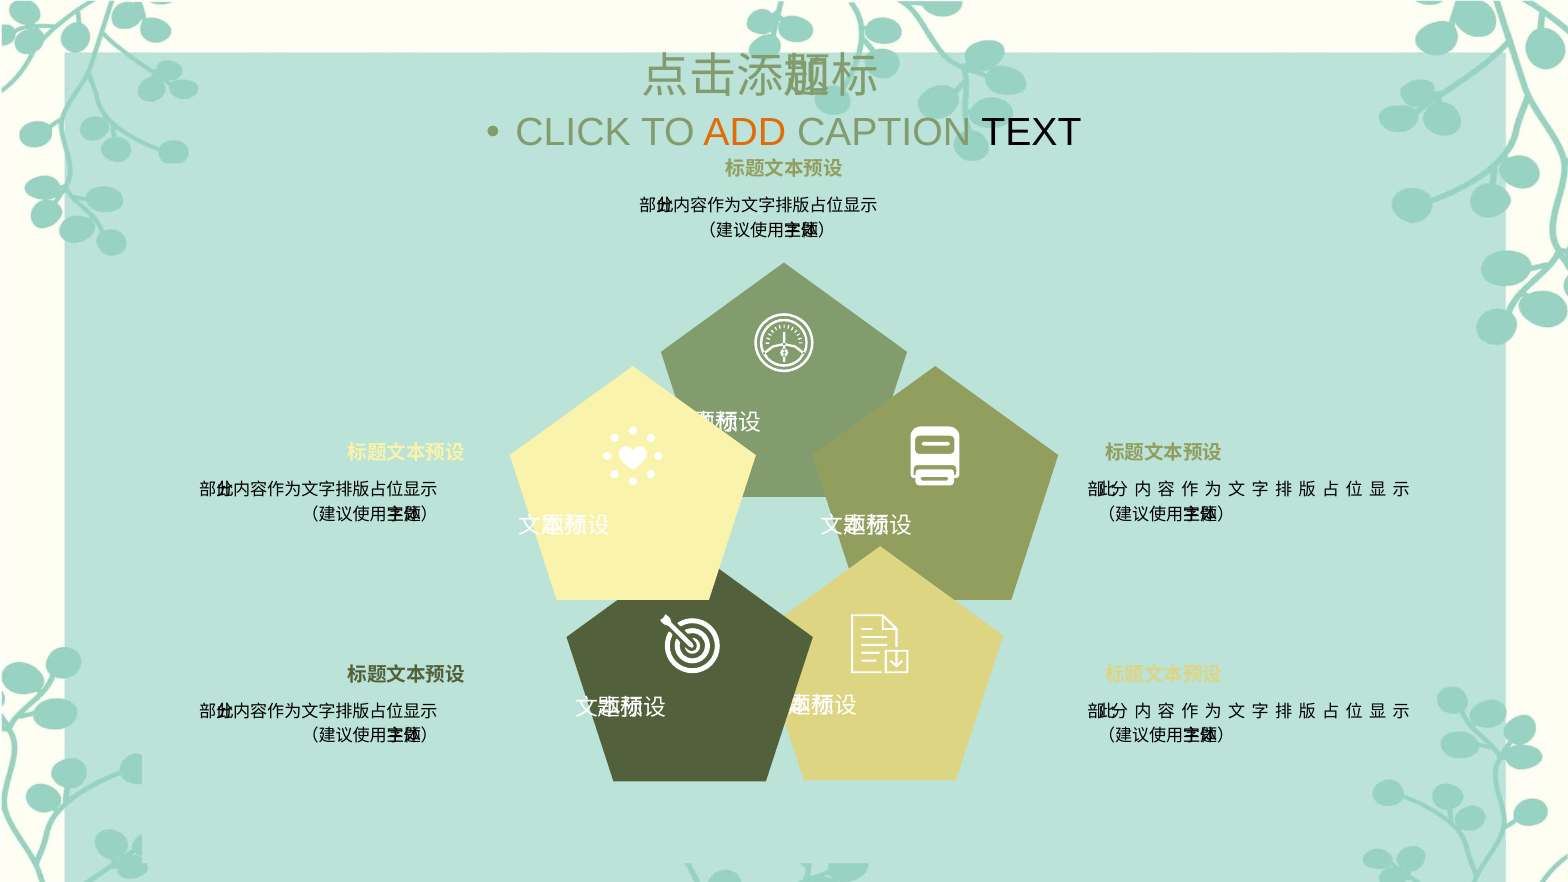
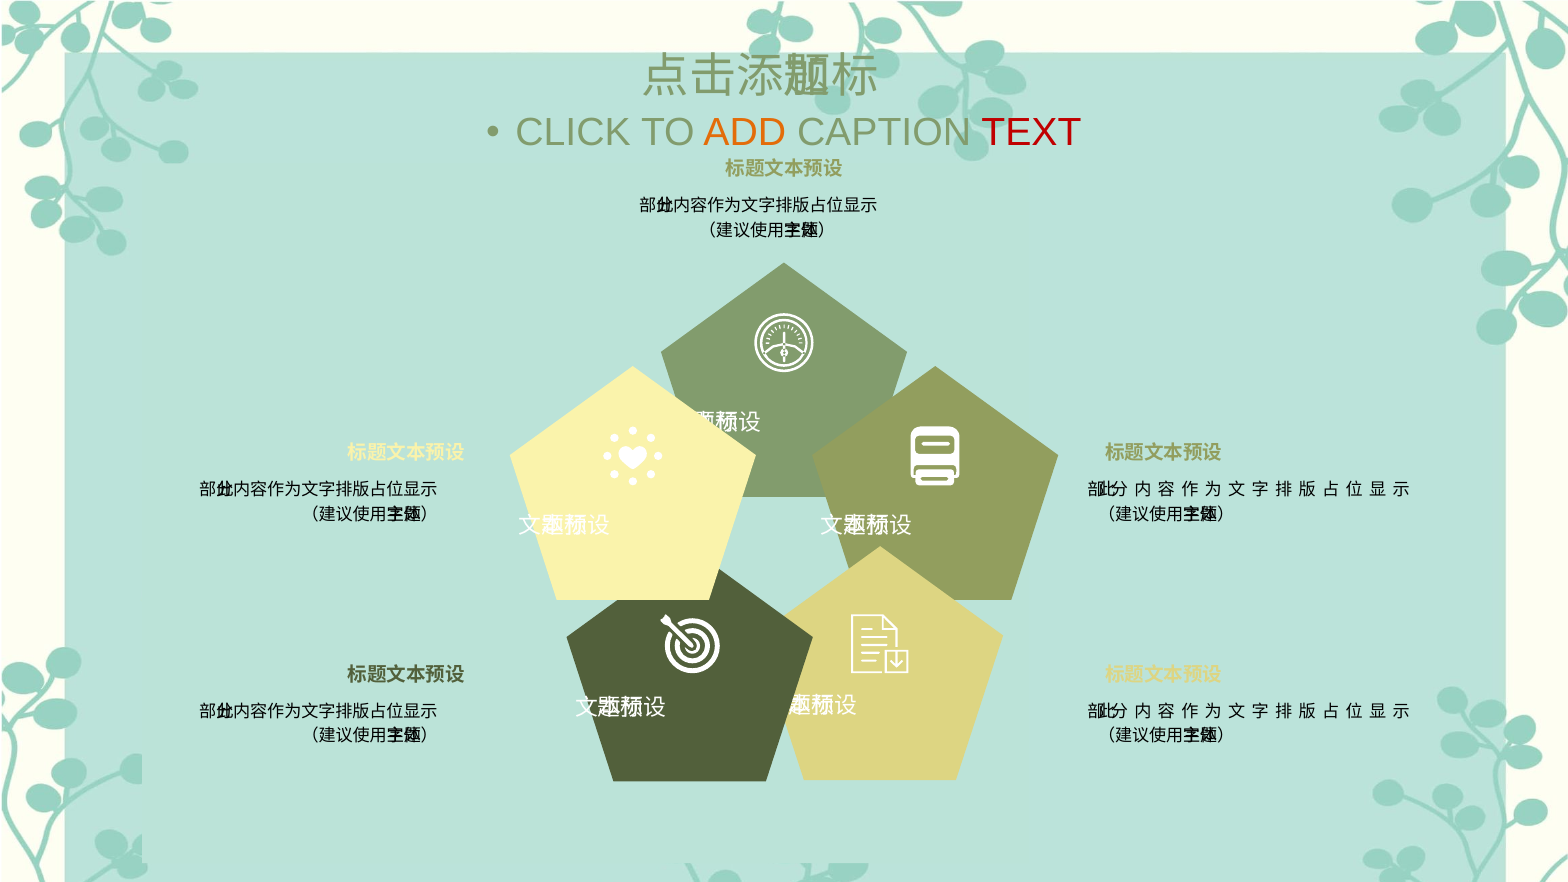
TEXT colour: black -> red
